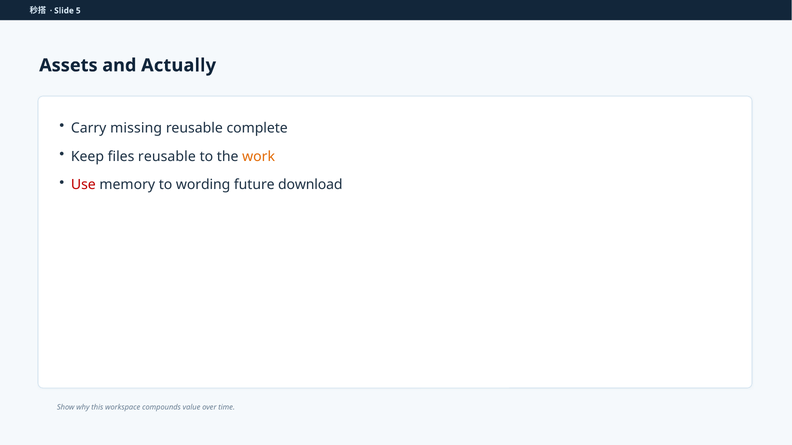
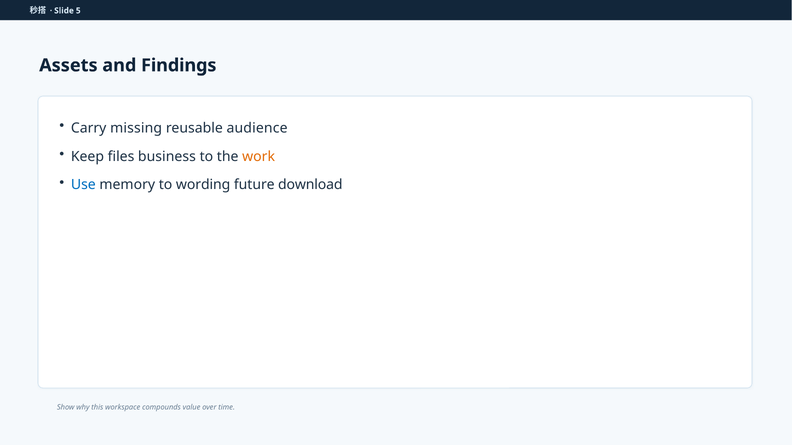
Actually: Actually -> Findings
complete: complete -> audience
files reusable: reusable -> business
Use colour: red -> blue
